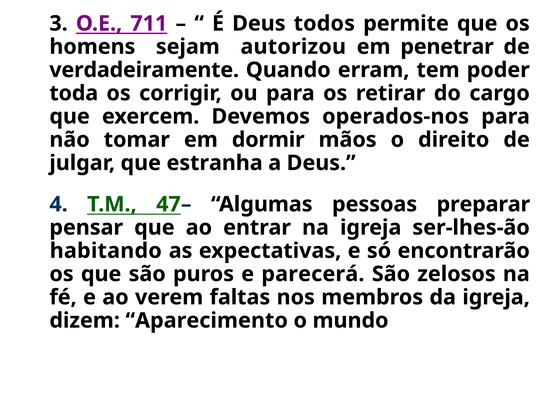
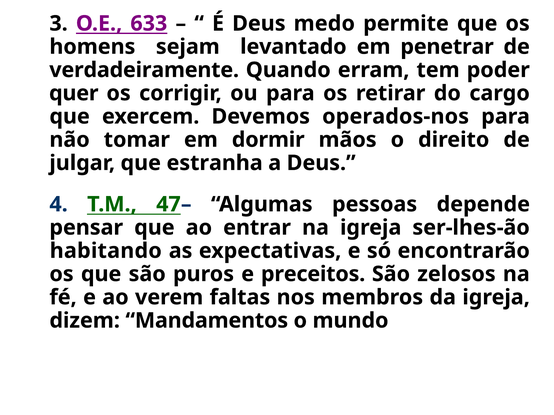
711: 711 -> 633
todos: todos -> medo
autorizou: autorizou -> levantado
toda: toda -> quer
preparar: preparar -> depende
parecerá: parecerá -> preceitos
Aparecimento: Aparecimento -> Mandamentos
